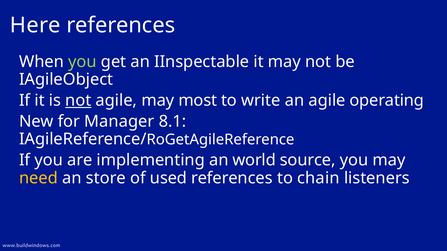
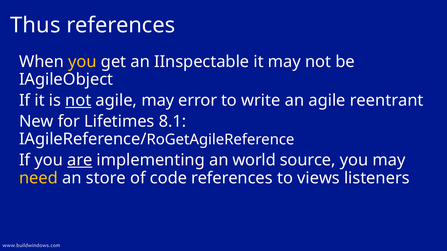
Here: Here -> Thus
you at (82, 62) colour: light green -> yellow
most: most -> error
operating: operating -> reentrant
Manager: Manager -> Lifetimes
are underline: none -> present
used: used -> code
chain: chain -> views
